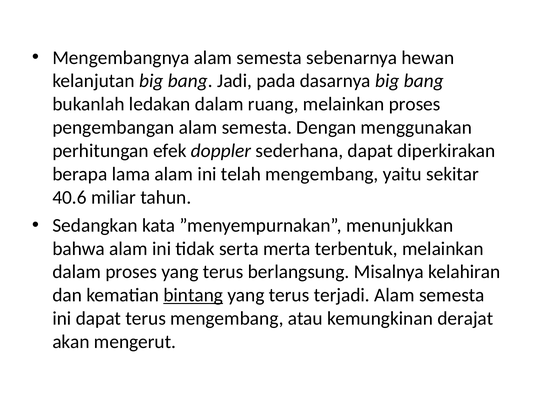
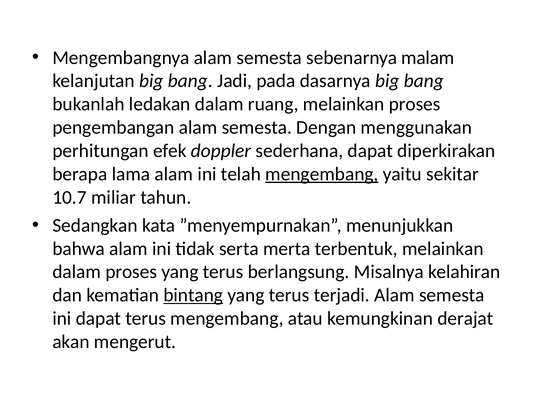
hewan: hewan -> malam
mengembang at (322, 174) underline: none -> present
40.6: 40.6 -> 10.7
